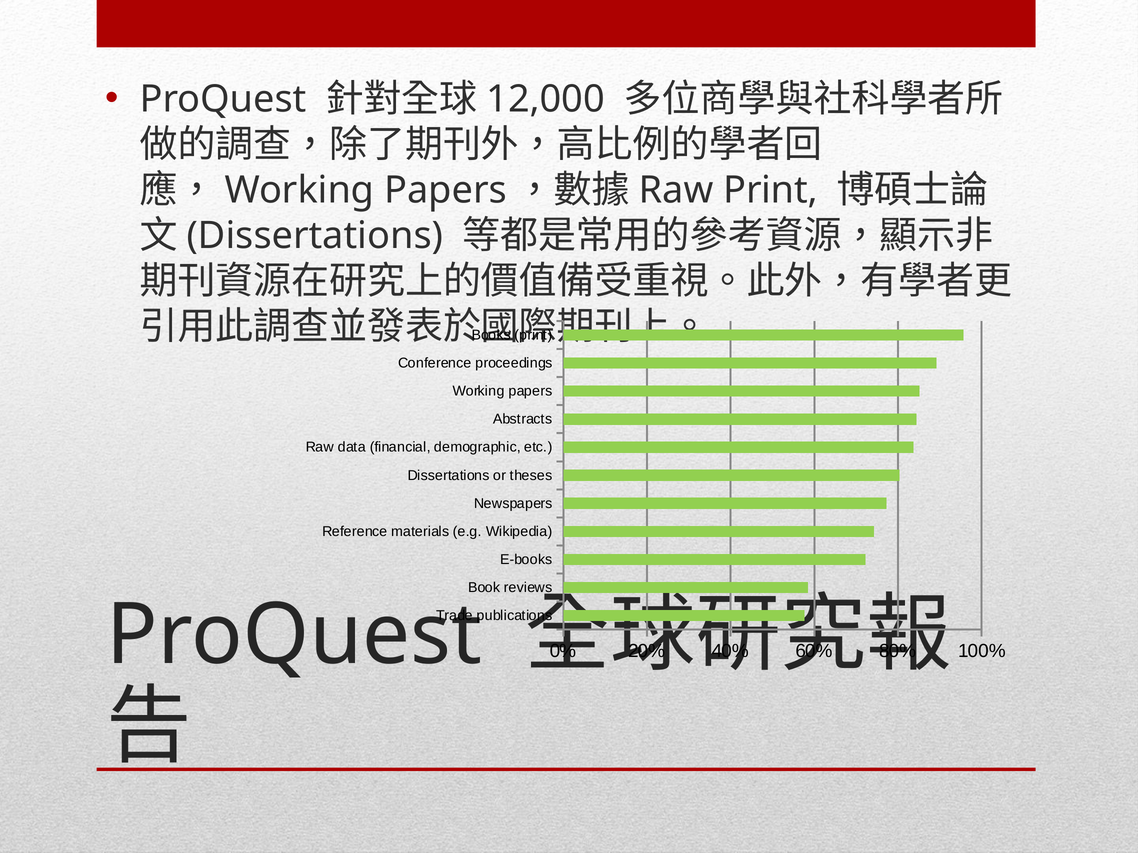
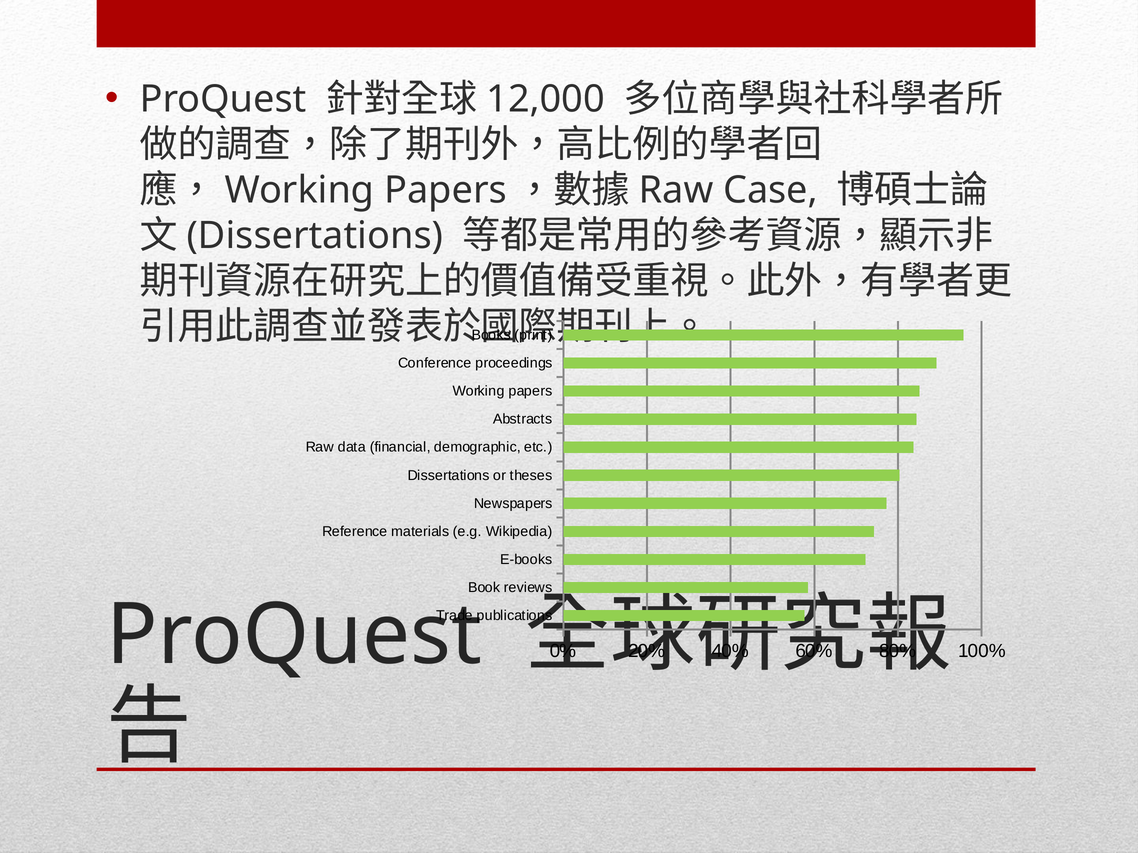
Raw Print: Print -> Case
